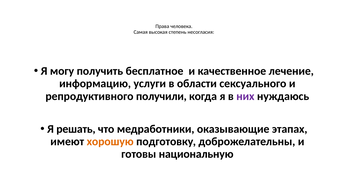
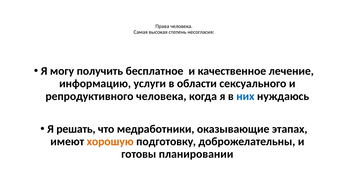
репродуктивного получили: получили -> человека
них colour: purple -> blue
национальную: национальную -> планировании
